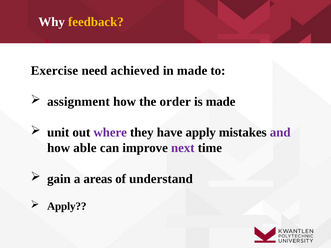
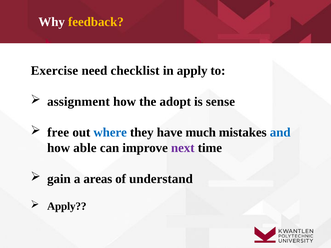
achieved: achieved -> checklist
in made: made -> apply
order: order -> adopt
is made: made -> sense
unit: unit -> free
where colour: purple -> blue
have apply: apply -> much
and colour: purple -> blue
